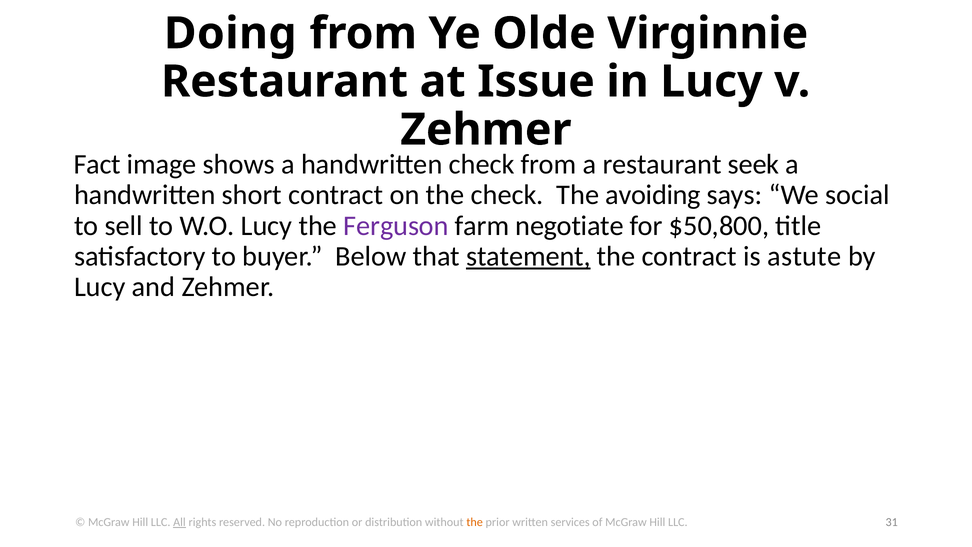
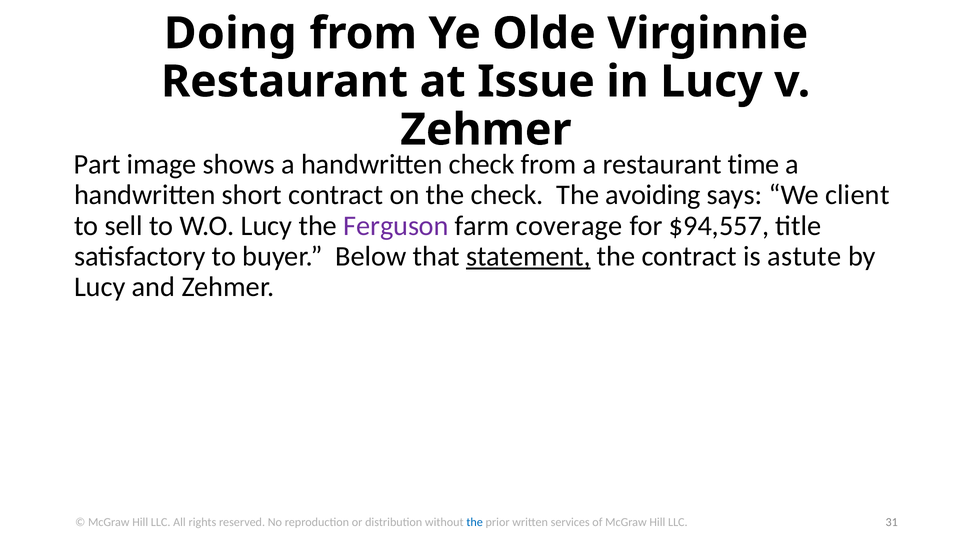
Fact: Fact -> Part
seek: seek -> time
social: social -> client
negotiate: negotiate -> coverage
$50,800: $50,800 -> $94,557
All underline: present -> none
the at (475, 522) colour: orange -> blue
